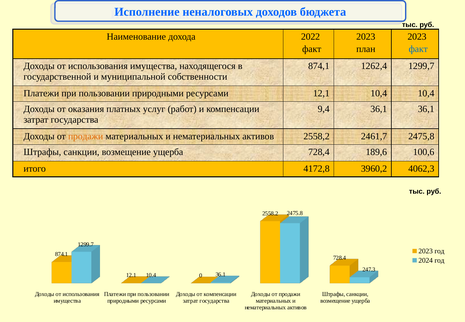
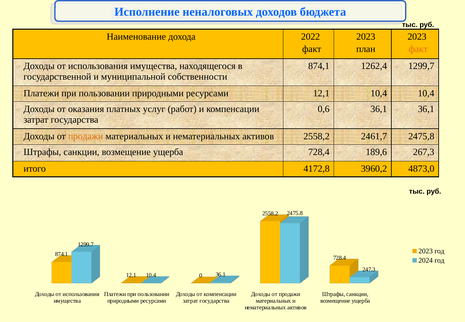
факт at (418, 49) colour: blue -> orange
9,4: 9,4 -> 0,6
100,6: 100,6 -> 267,3
4062,3: 4062,3 -> 4873,0
